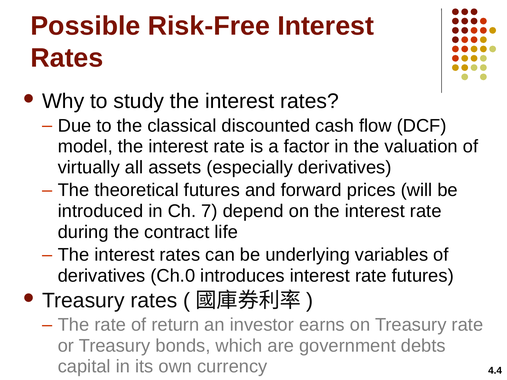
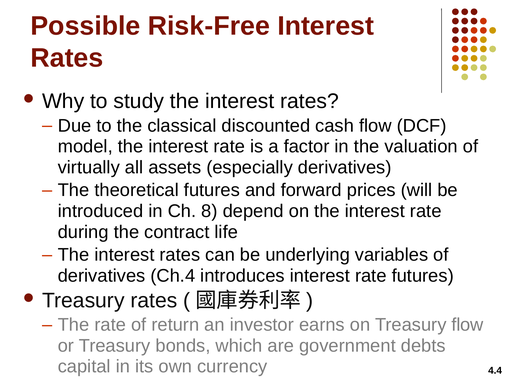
7: 7 -> 8
Ch.0: Ch.0 -> Ch.4
Treasury rate: rate -> flow
